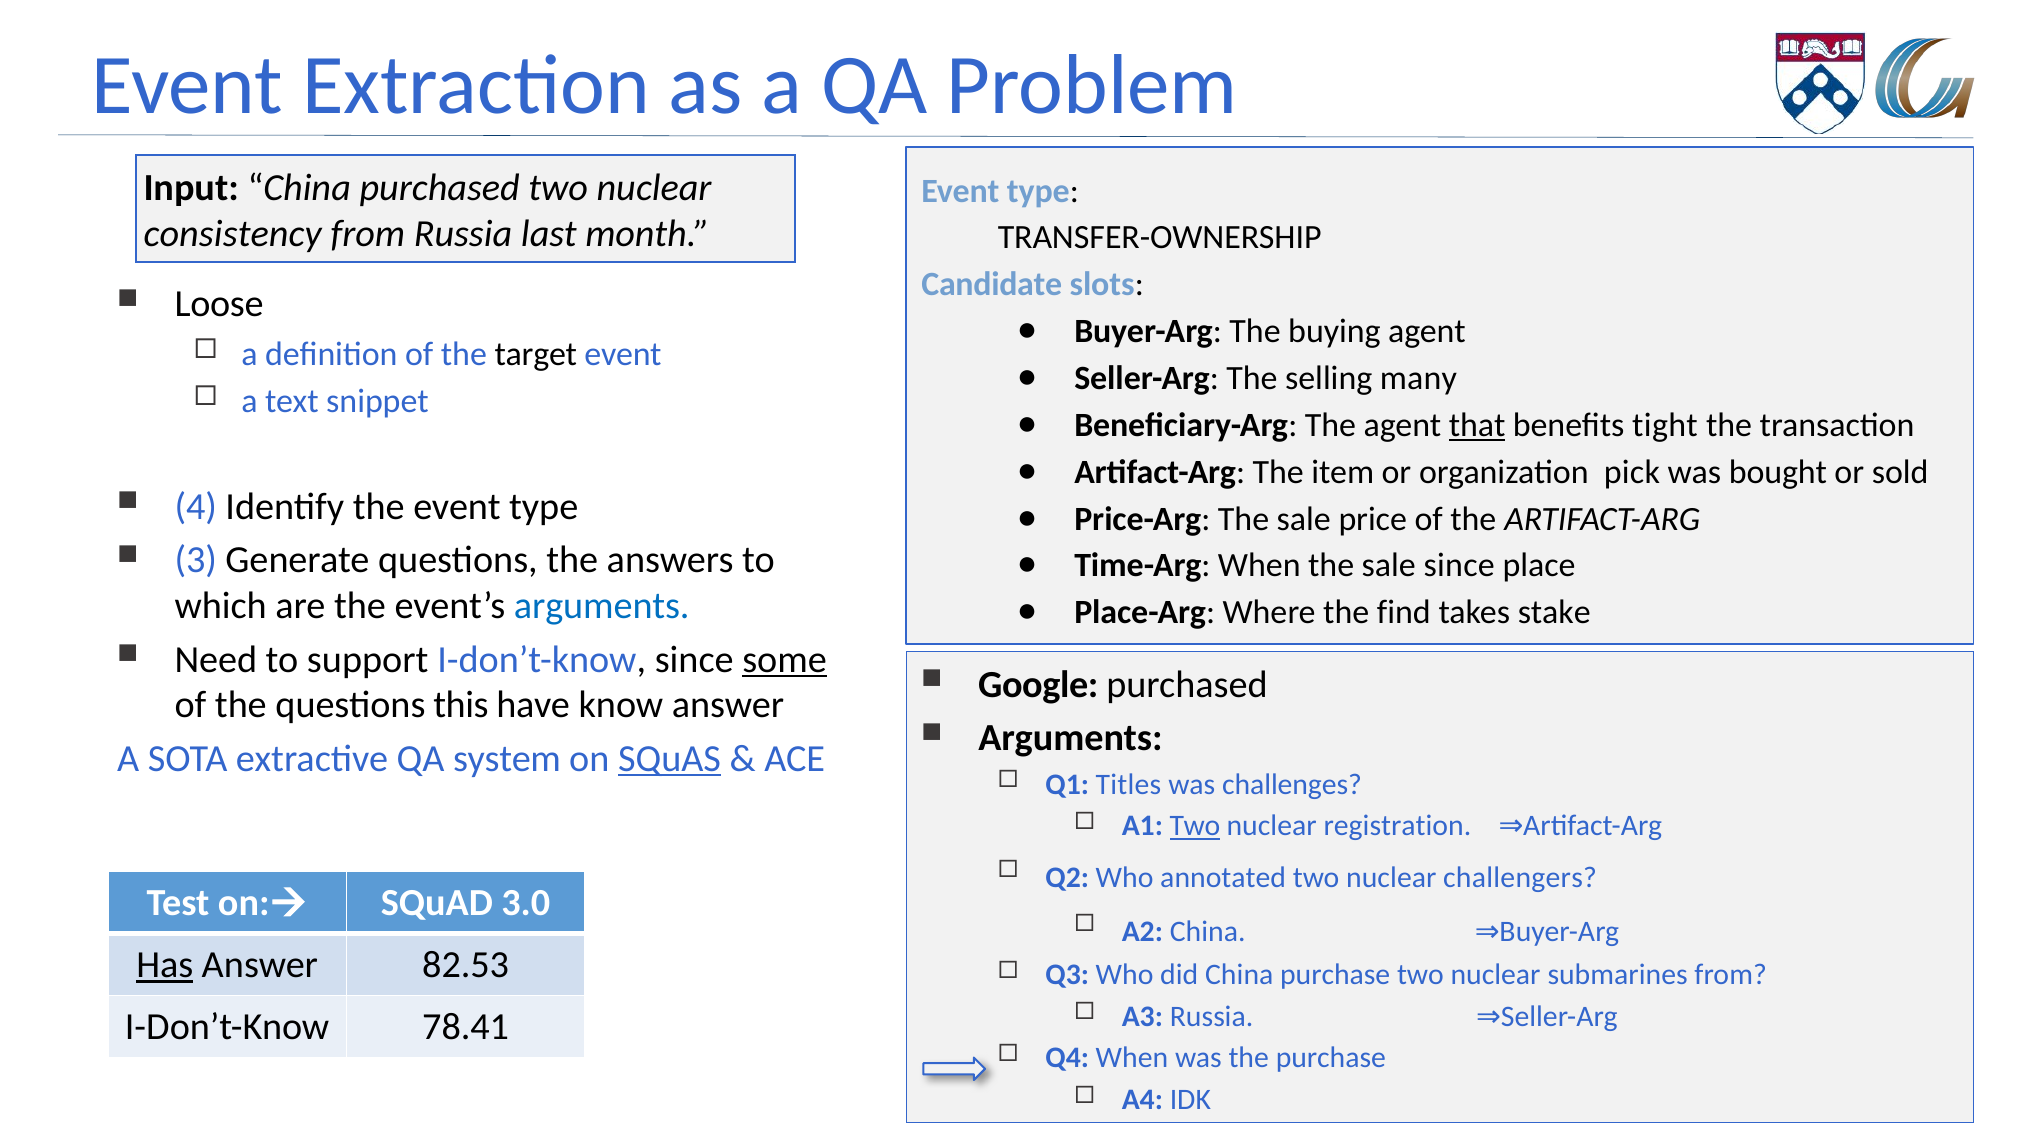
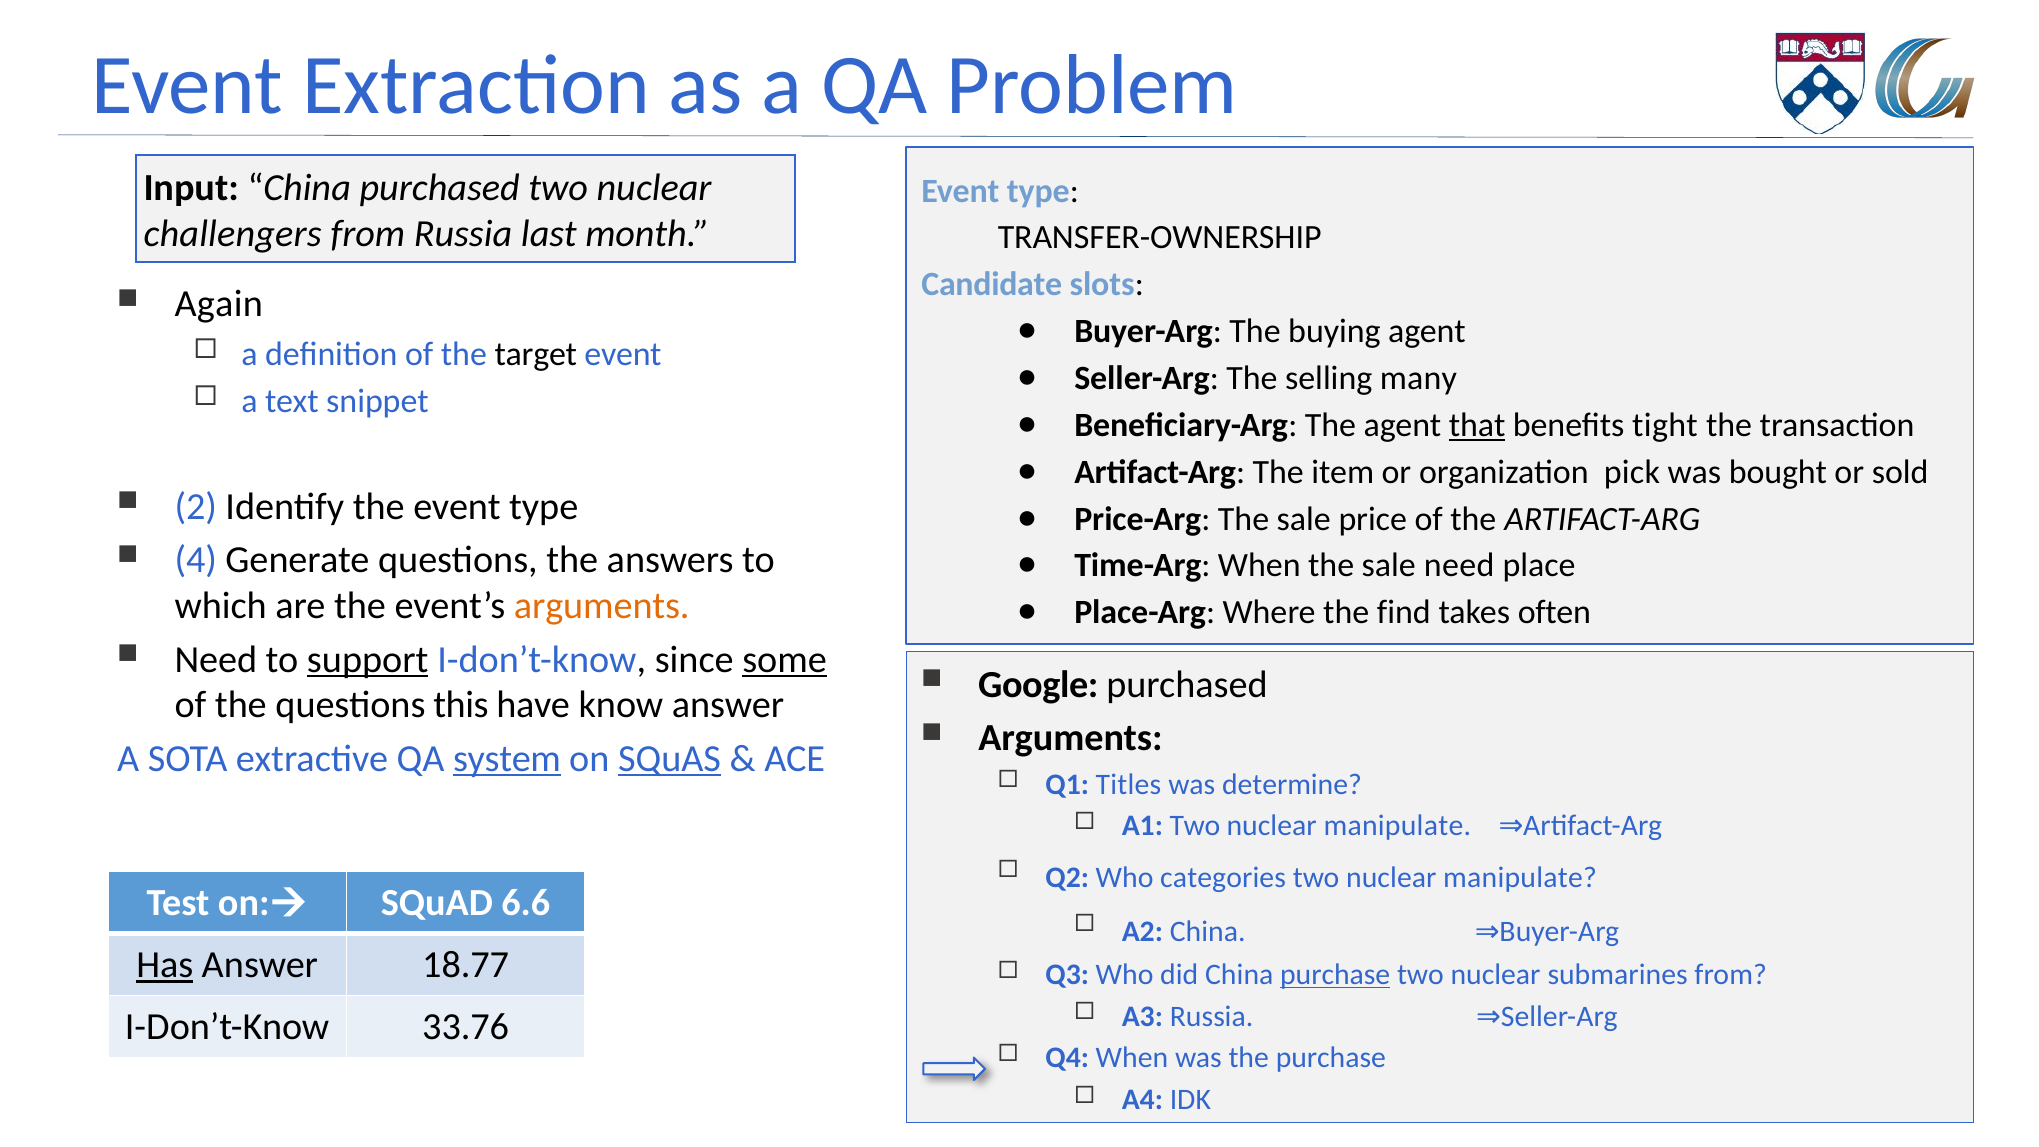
consistency: consistency -> challengers
Loose: Loose -> Again
4: 4 -> 2
3: 3 -> 4
sale since: since -> need
arguments at (602, 606) colour: blue -> orange
stake: stake -> often
support underline: none -> present
system underline: none -> present
challenges: challenges -> determine
Two at (1195, 826) underline: present -> none
registration at (1397, 826): registration -> manipulate
annotated: annotated -> categories
challengers at (1520, 878): challengers -> manipulate
3.0: 3.0 -> 6.6
82.53: 82.53 -> 18.77
purchase at (1335, 975) underline: none -> present
78.41: 78.41 -> 33.76
